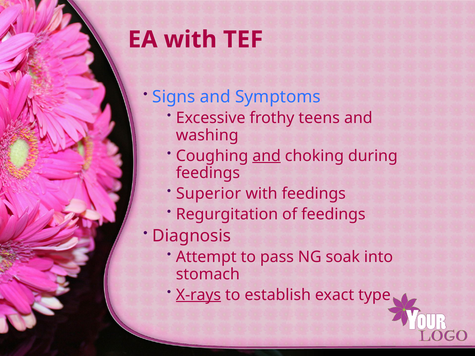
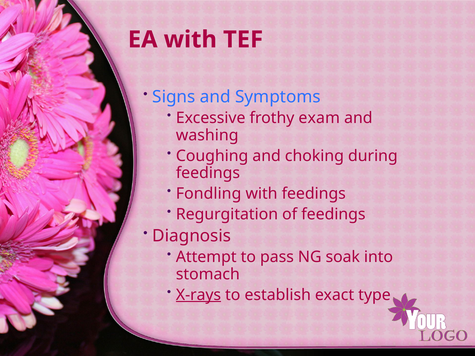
teens: teens -> exam
and at (267, 156) underline: present -> none
Superior: Superior -> Fondling
